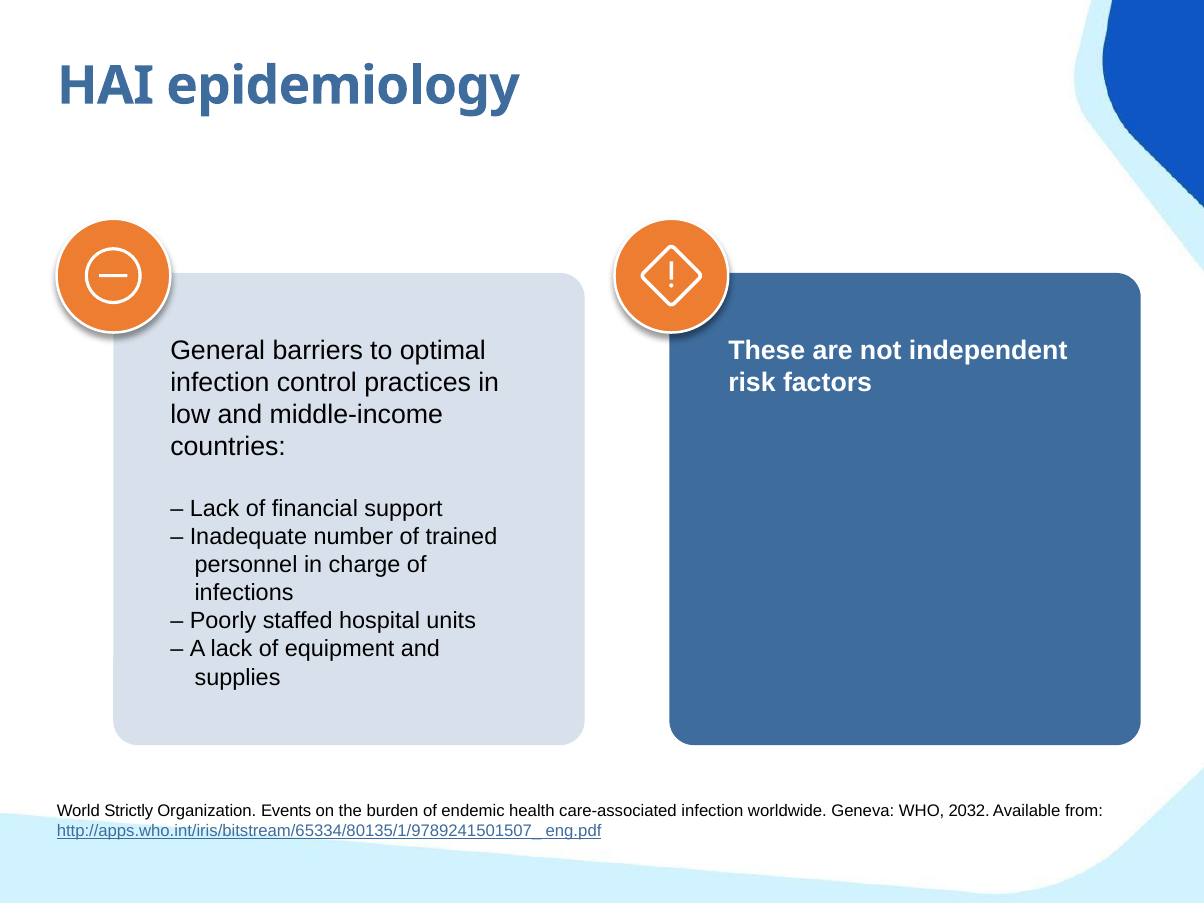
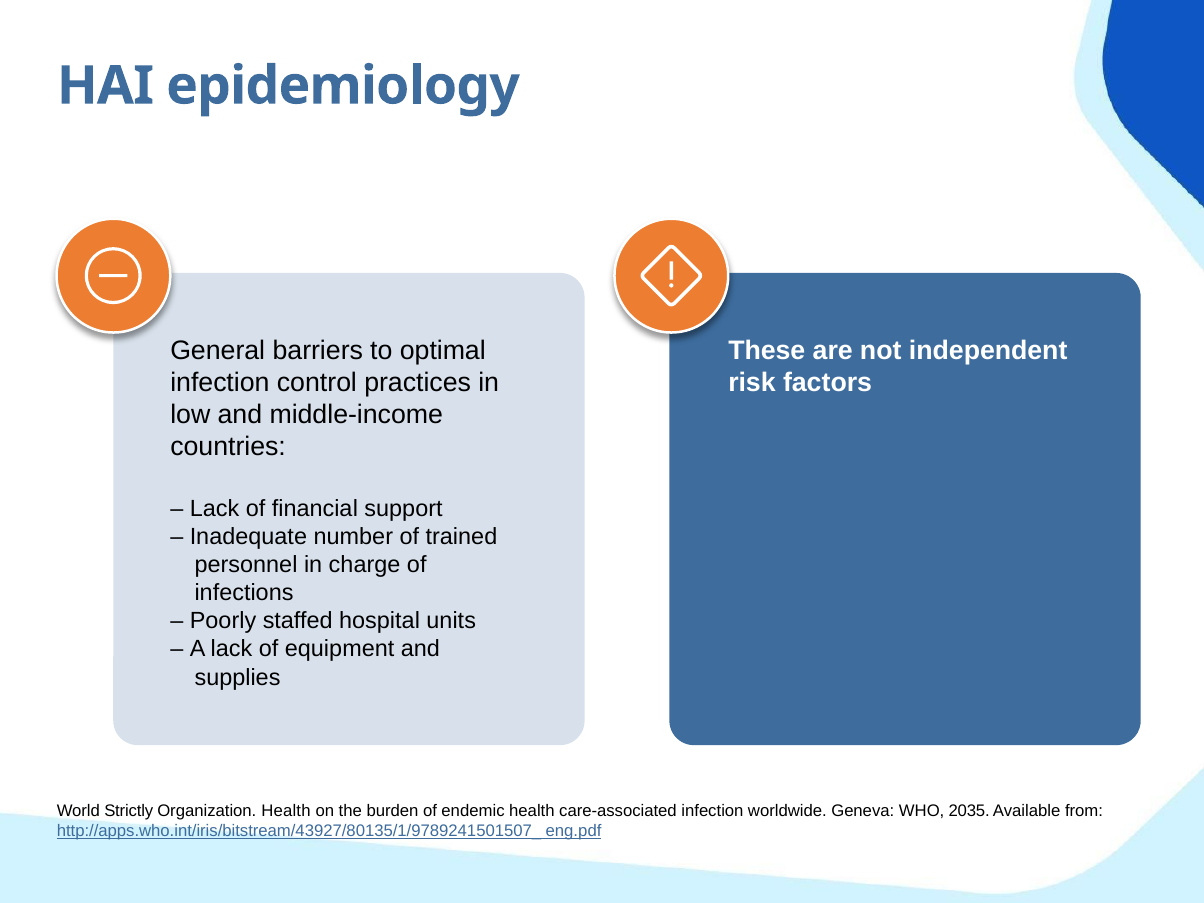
Organization Events: Events -> Health
2032: 2032 -> 2035
http://apps.who.int/iris/bitstream/65334/80135/1/9789241501507_: http://apps.who.int/iris/bitstream/65334/80135/1/9789241501507_ -> http://apps.who.int/iris/bitstream/43927/80135/1/9789241501507_
